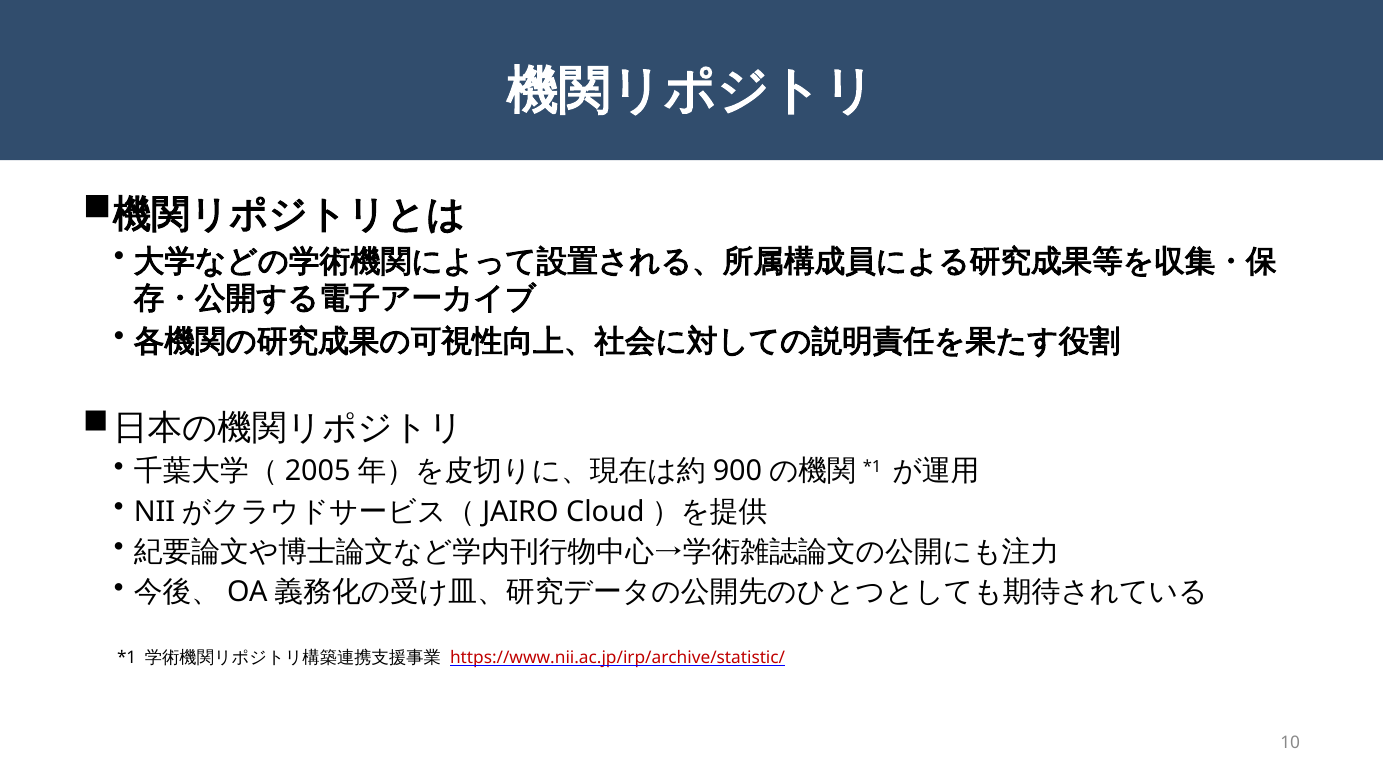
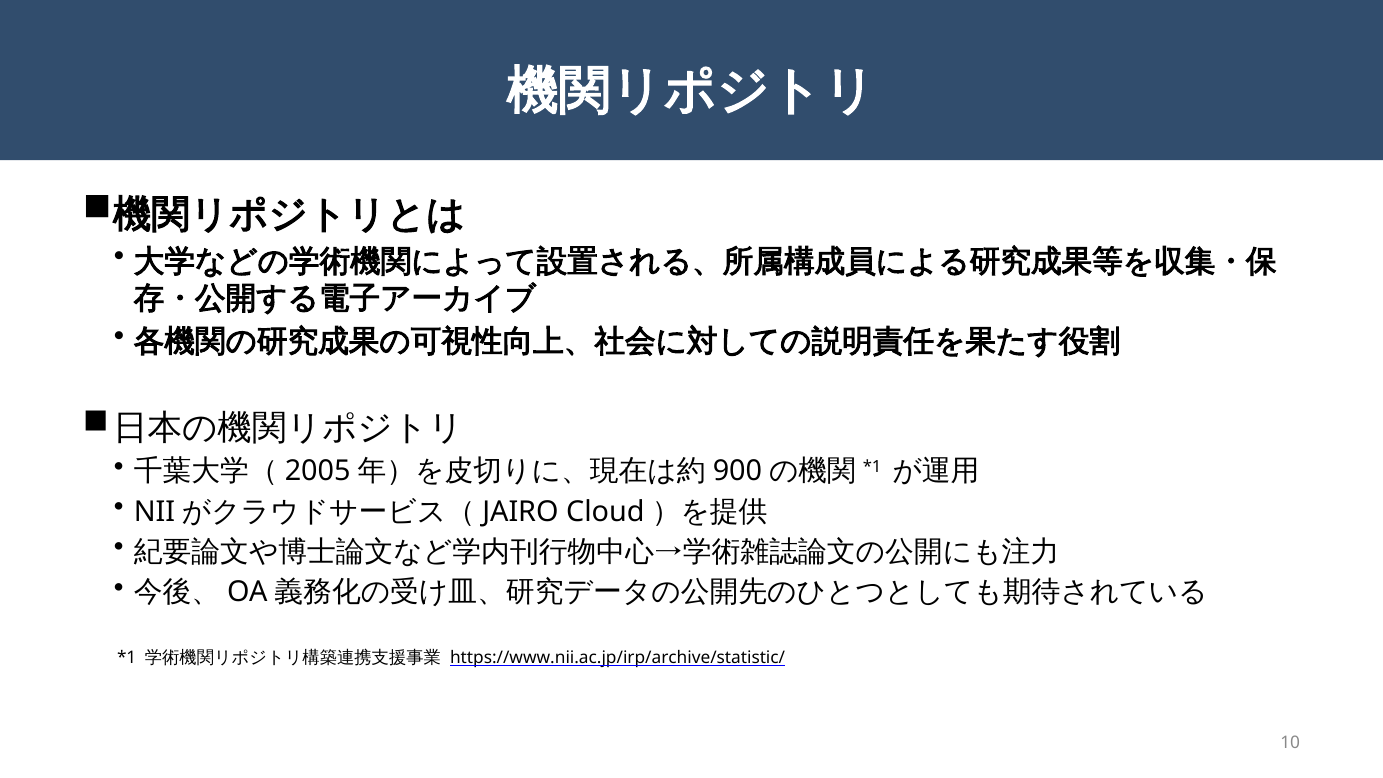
https://www.nii.ac.jp/irp/archive/statistic/ colour: red -> black
